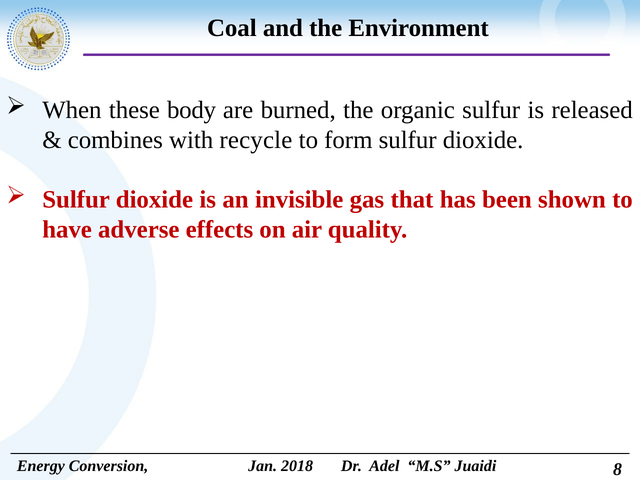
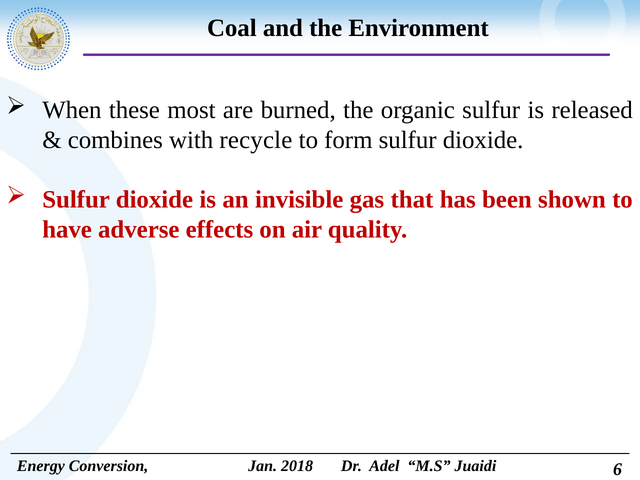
body: body -> most
8: 8 -> 6
